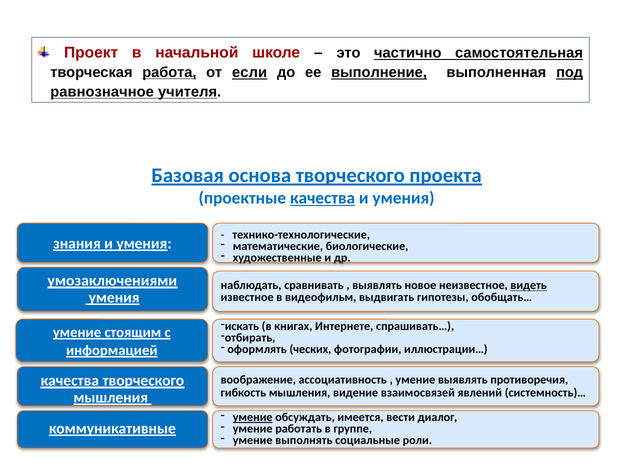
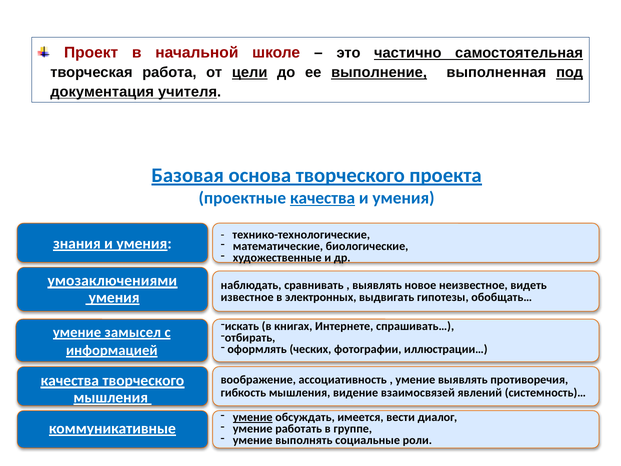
работа underline: present -> none
если: если -> цели
равнозначное: равнозначное -> документация
видеть underline: present -> none
видеофильм: видеофильм -> электронных
стоящим: стоящим -> замысел
